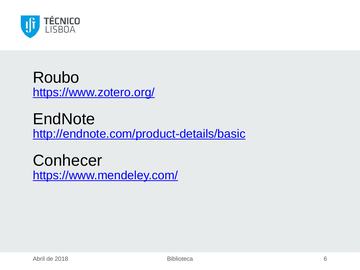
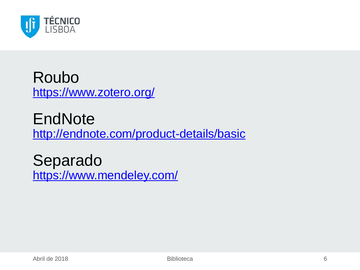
Conhecer: Conhecer -> Separado
